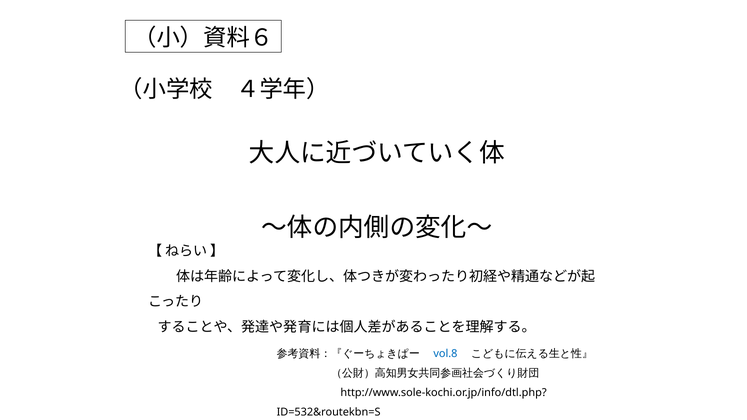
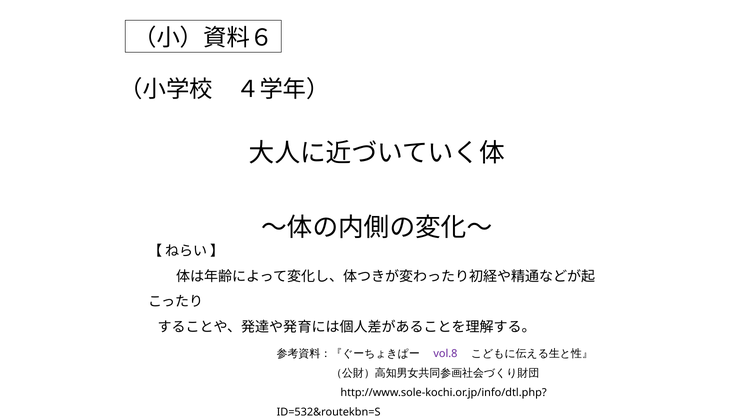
vol.8 colour: blue -> purple
